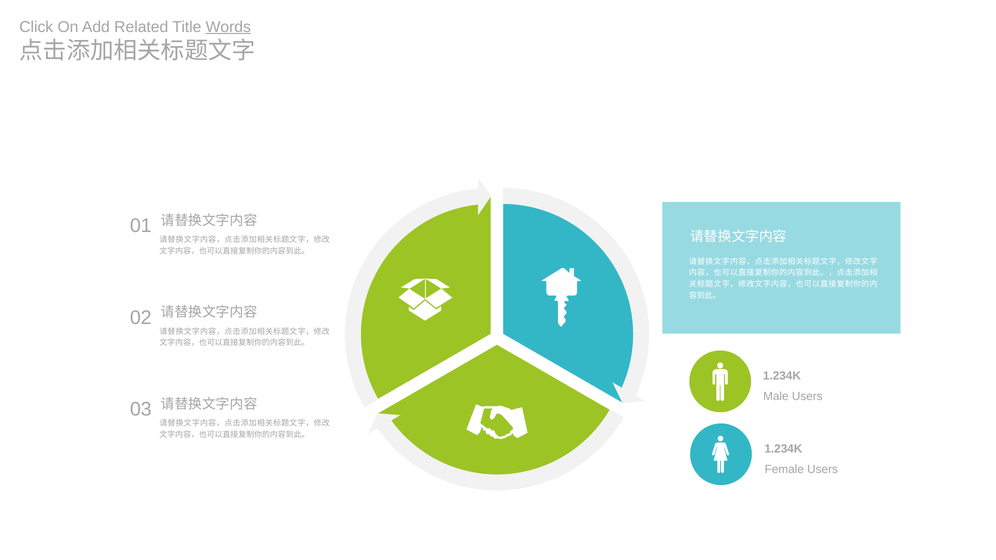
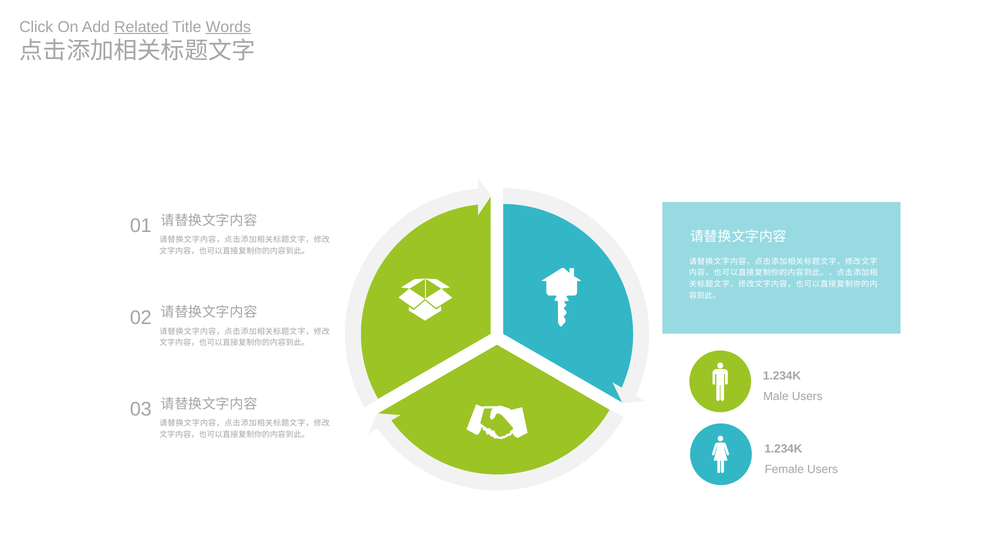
Related underline: none -> present
